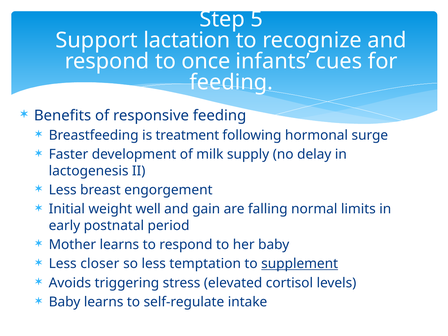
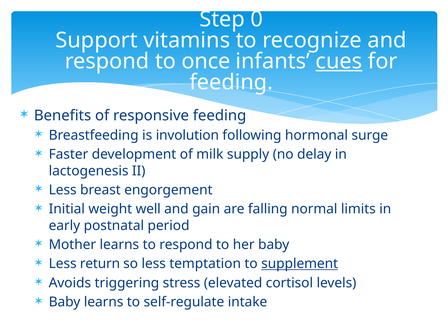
5: 5 -> 0
lactation: lactation -> vitamins
cues underline: none -> present
treatment: treatment -> involution
closer: closer -> return
